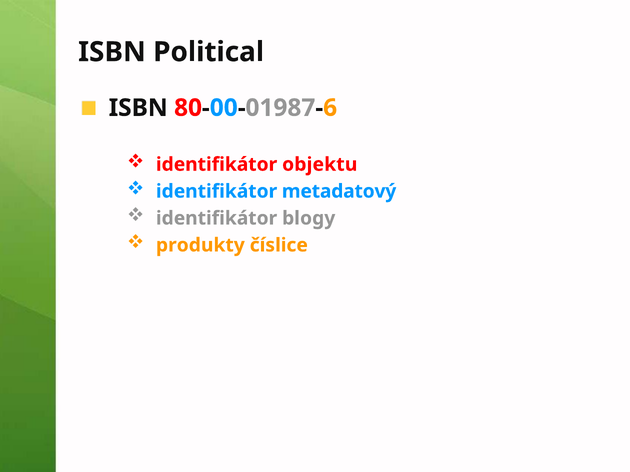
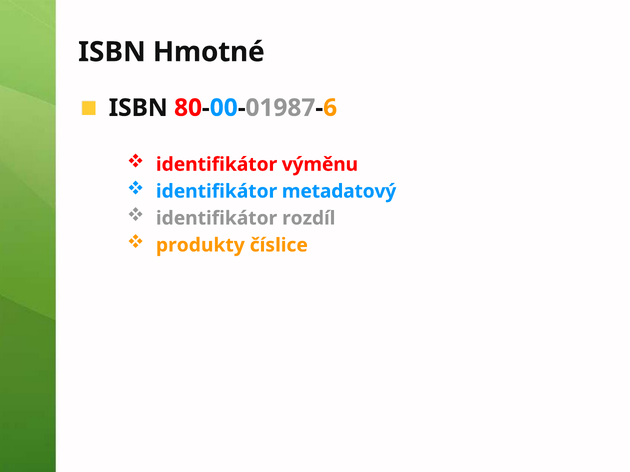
Political: Political -> Hmotné
objektu: objektu -> výměnu
blogy: blogy -> rozdíl
